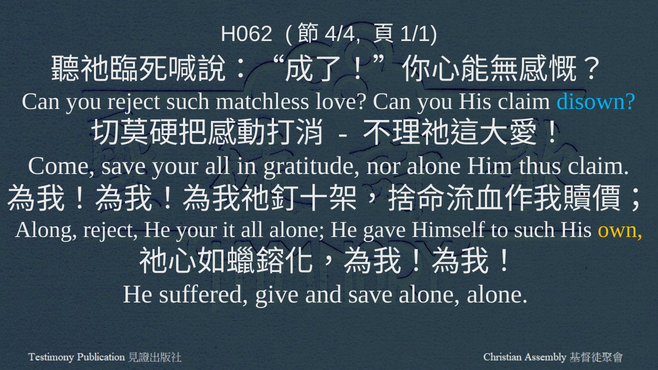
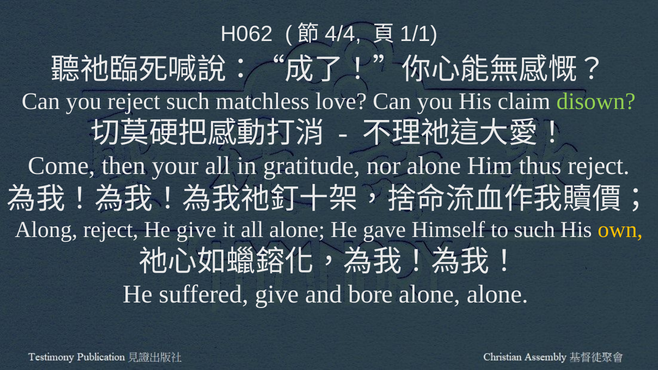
disown colour: light blue -> light green
Come save: save -> then
thus claim: claim -> reject
He your: your -> give
and save: save -> bore
